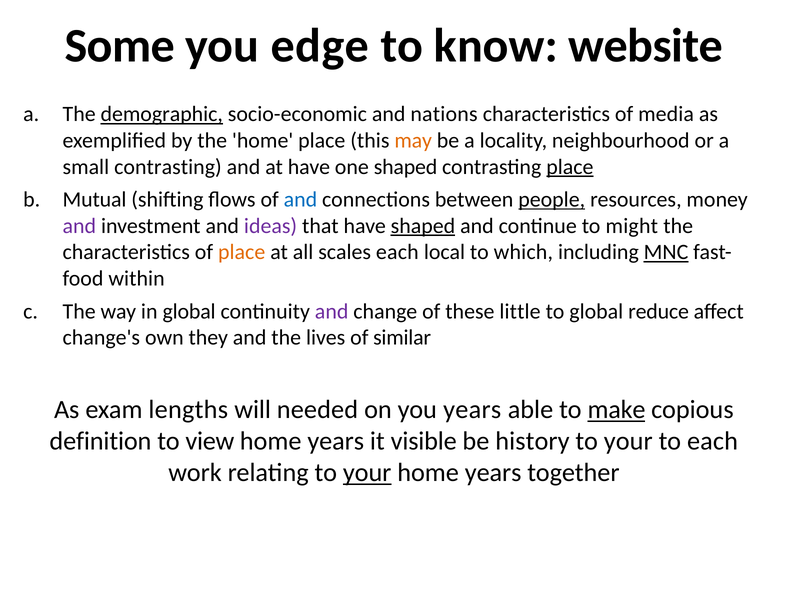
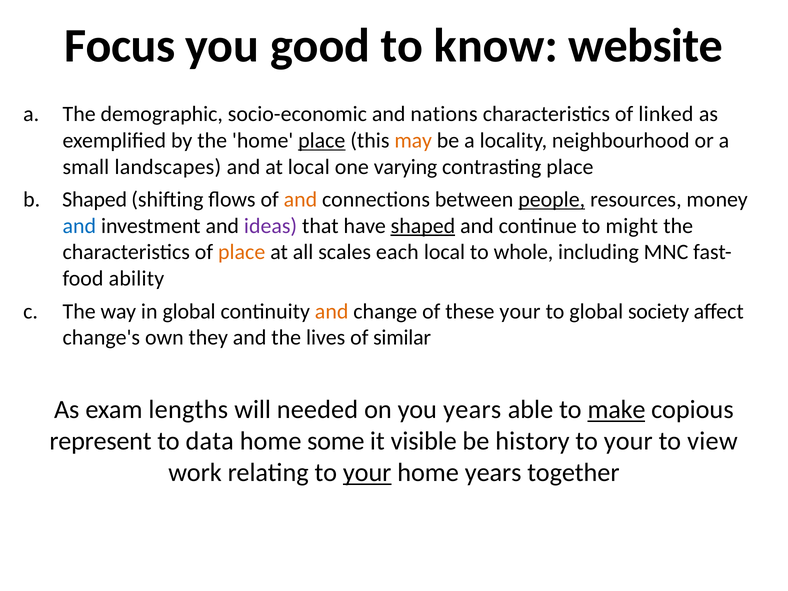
Some: Some -> Focus
edge: edge -> good
demographic underline: present -> none
media: media -> linked
place at (322, 141) underline: none -> present
small contrasting: contrasting -> landscapes
at have: have -> local
one shaped: shaped -> varying
place at (570, 167) underline: present -> none
Mutual at (95, 200): Mutual -> Shaped
and at (300, 200) colour: blue -> orange
and at (79, 226) colour: purple -> blue
which: which -> whole
MNC underline: present -> none
within: within -> ability
and at (332, 311) colour: purple -> orange
these little: little -> your
reduce: reduce -> society
definition: definition -> represent
view: view -> data
years at (336, 441): years -> some
to each: each -> view
